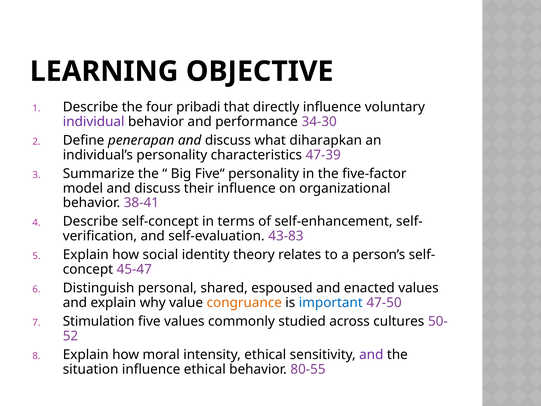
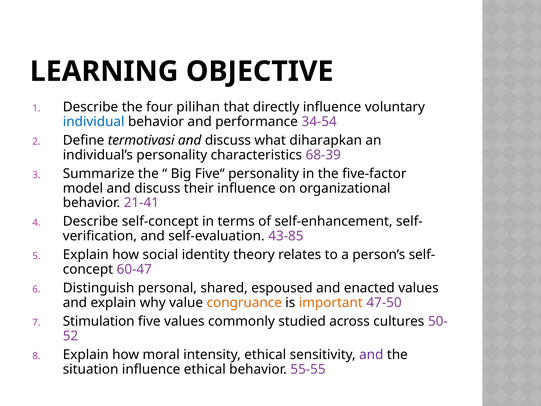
pribadi: pribadi -> pilihan
individual colour: purple -> blue
34-30: 34-30 -> 34-54
penerapan: penerapan -> termotivasi
47-39: 47-39 -> 68-39
38-41: 38-41 -> 21-41
43-83: 43-83 -> 43-85
45-47: 45-47 -> 60-47
important colour: blue -> orange
80-55: 80-55 -> 55-55
